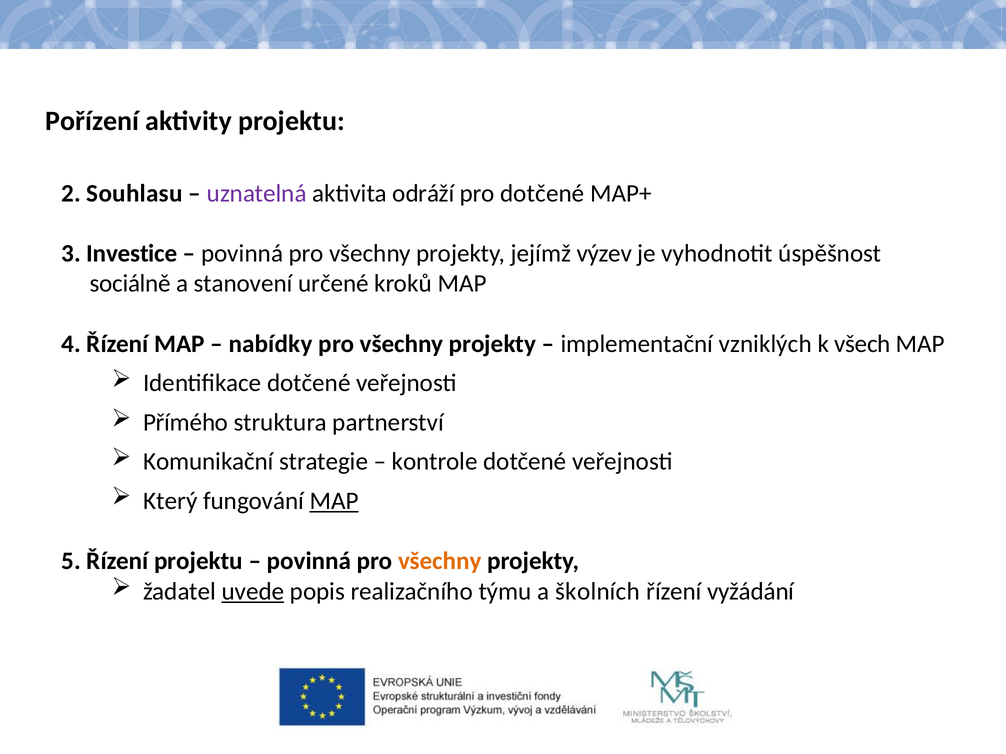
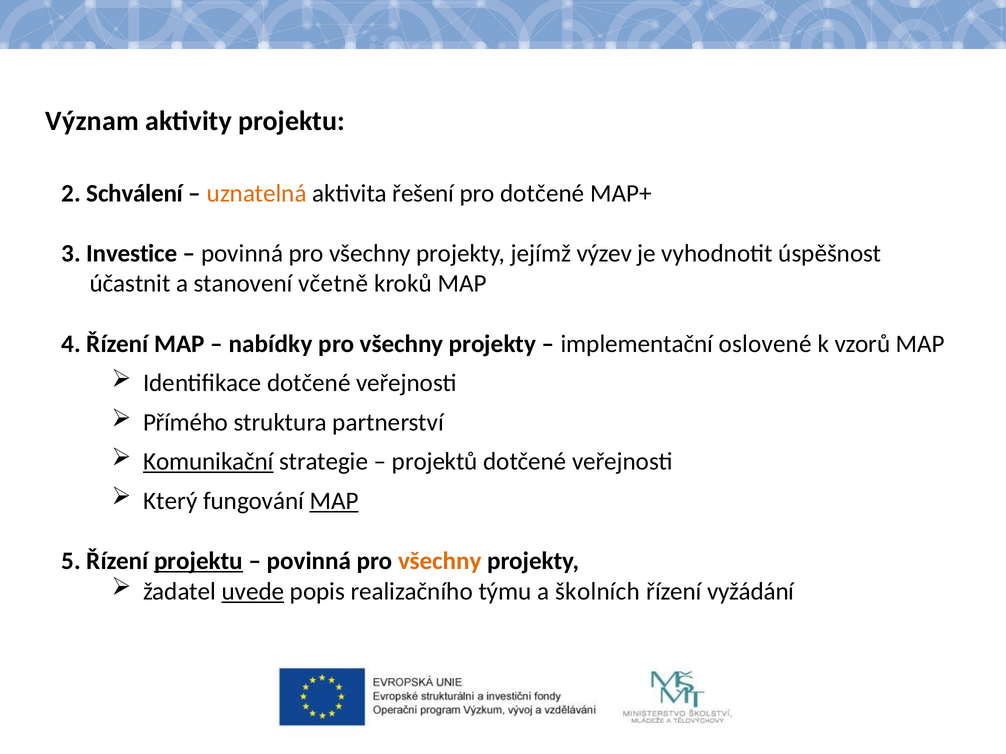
Pořízení: Pořízení -> Význam
Souhlasu: Souhlasu -> Schválení
uznatelná colour: purple -> orange
odráží: odráží -> řešení
sociálně: sociálně -> účastnit
určené: určené -> včetně
vzniklých: vzniklých -> oslovené
všech: všech -> vzorů
Komunikační underline: none -> present
kontrole: kontrole -> projektů
projektu at (199, 561) underline: none -> present
